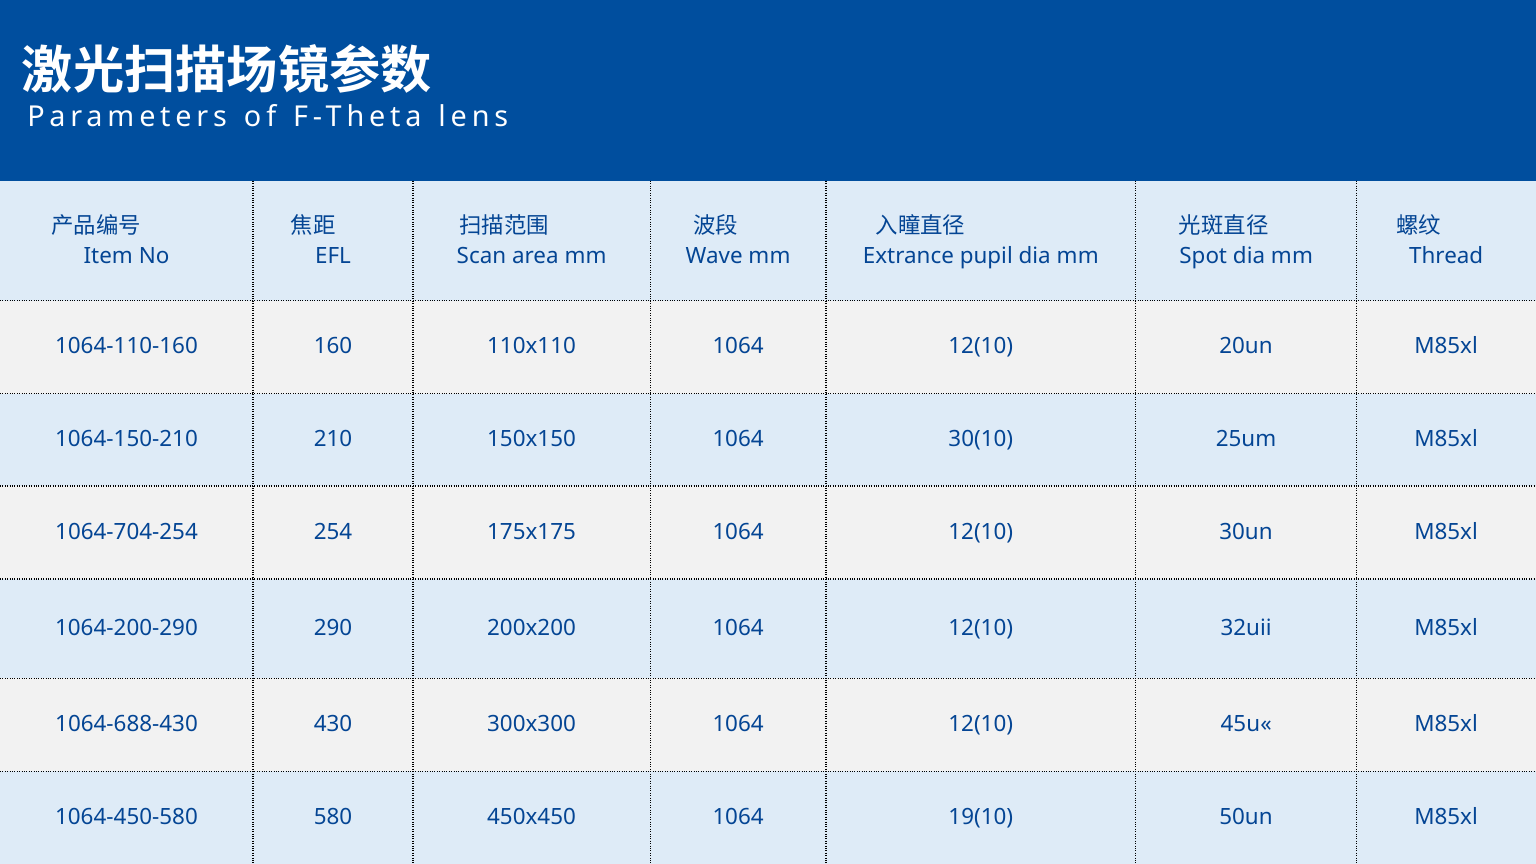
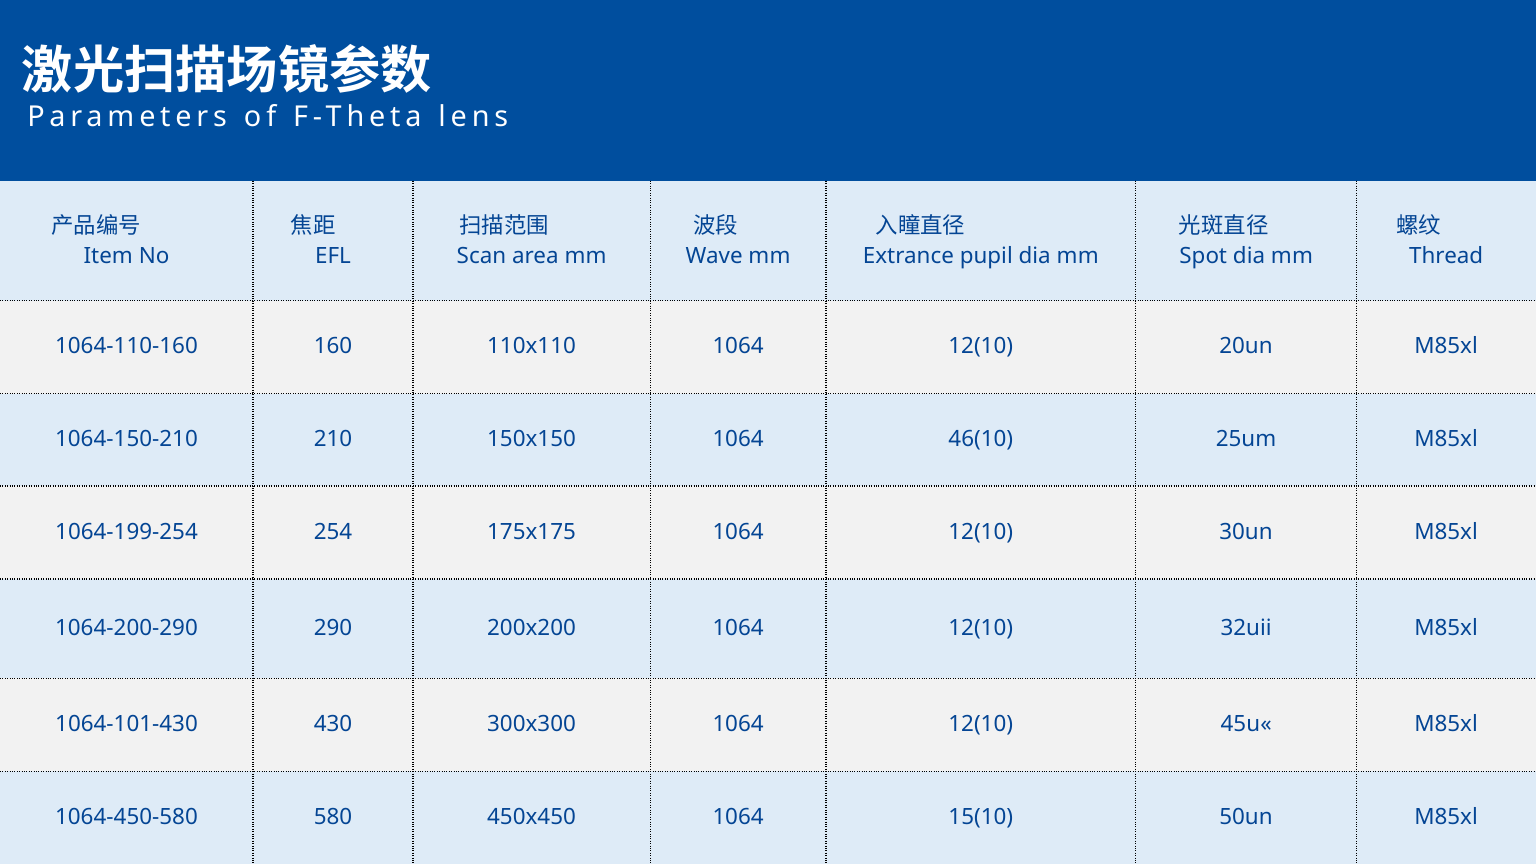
30(10: 30(10 -> 46(10
1064-704-254: 1064-704-254 -> 1064-199-254
1064-688-430: 1064-688-430 -> 1064-101-430
19(10: 19(10 -> 15(10
